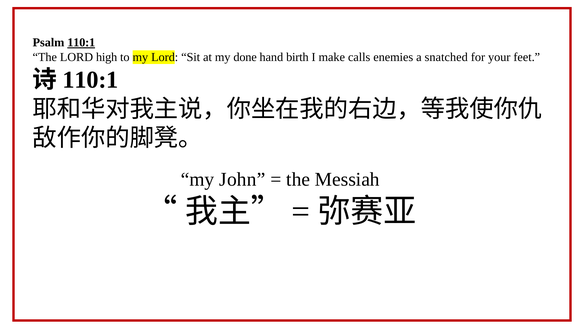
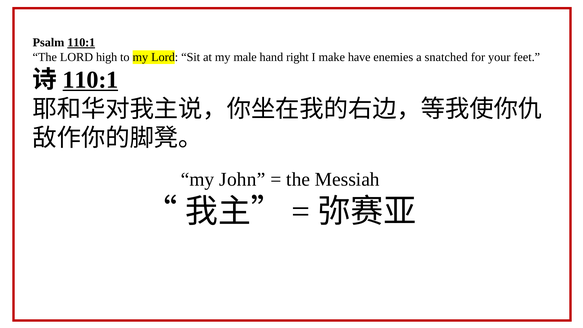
done: done -> male
birth: birth -> right
calls: calls -> have
110:1 at (90, 80) underline: none -> present
